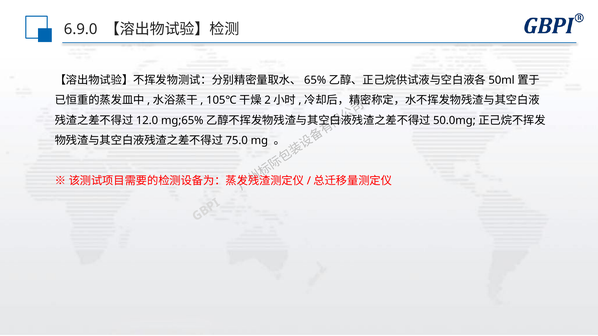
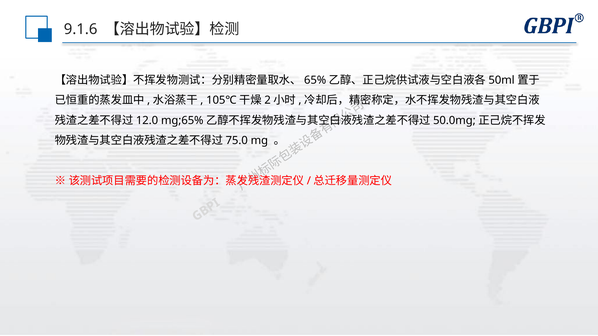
6.9.0: 6.9.0 -> 9.1.6
